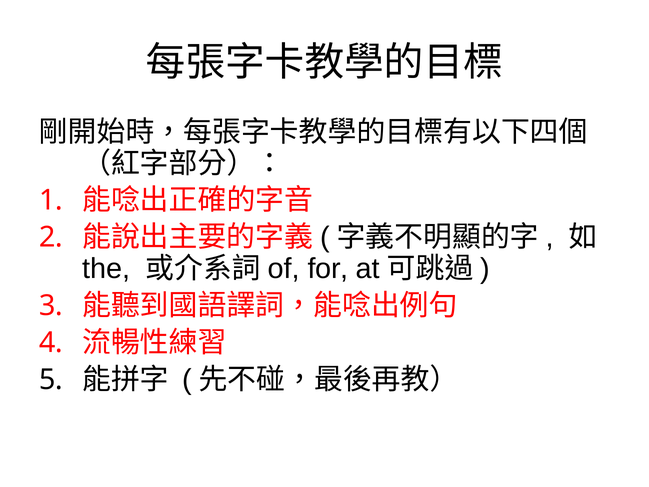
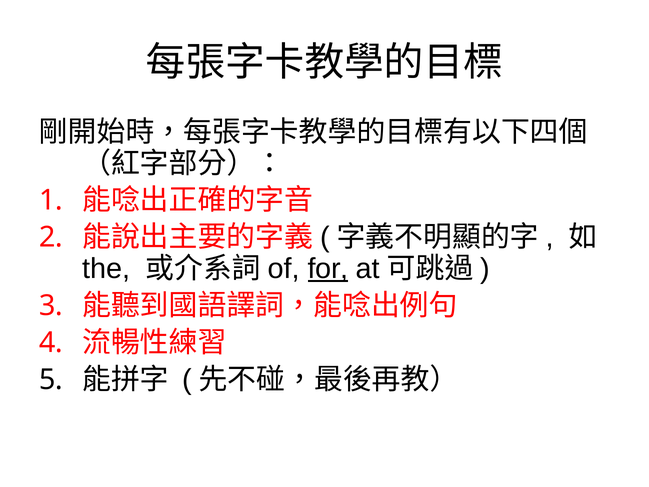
for underline: none -> present
